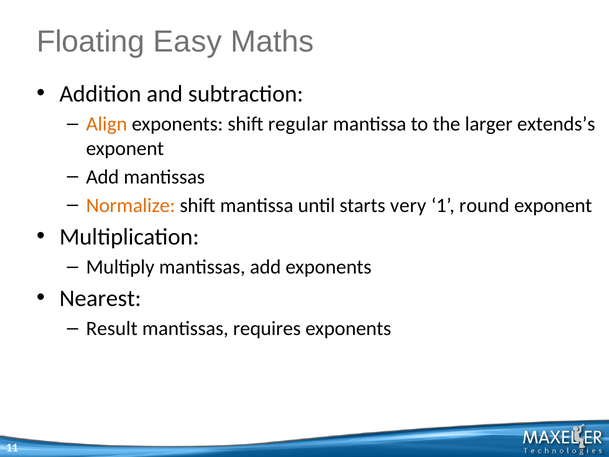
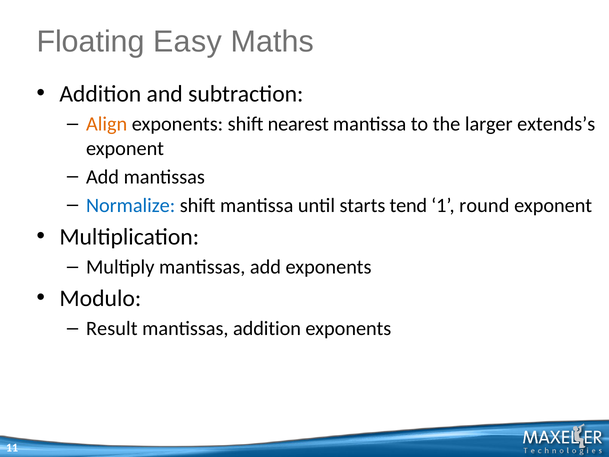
regular: regular -> nearest
Normalize colour: orange -> blue
very: very -> tend
Nearest: Nearest -> Modulo
mantissas requires: requires -> addition
